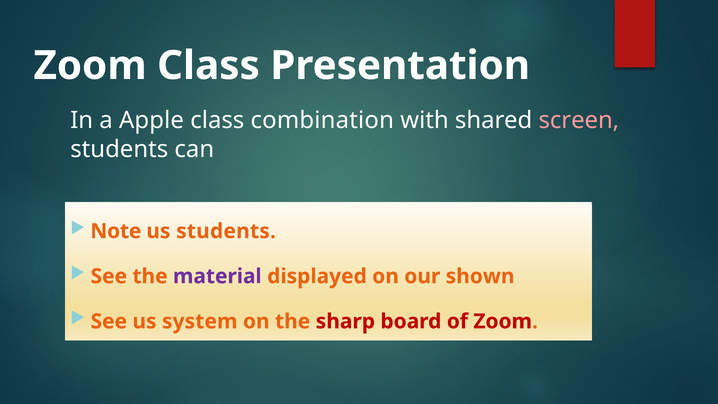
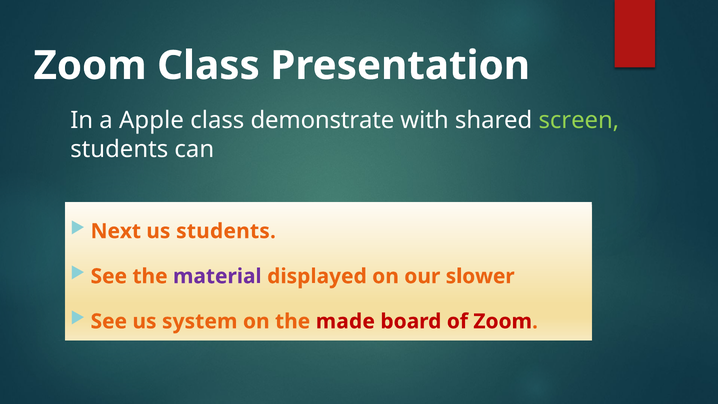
combination: combination -> demonstrate
screen colour: pink -> light green
Note: Note -> Next
shown: shown -> slower
sharp: sharp -> made
